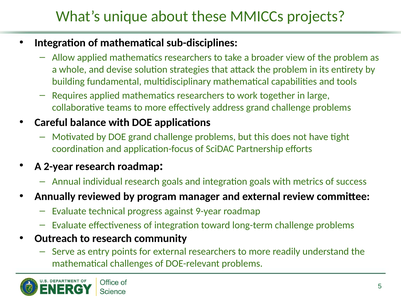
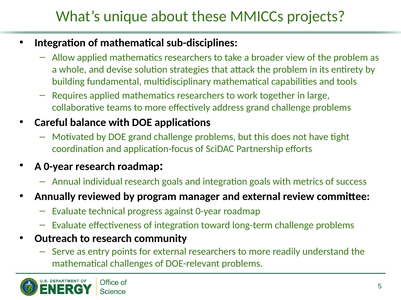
A 2-year: 2-year -> 0-year
against 9-year: 9-year -> 0-year
